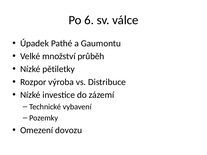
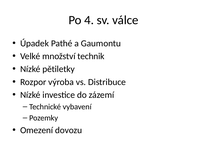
6: 6 -> 4
průběh: průběh -> technik
